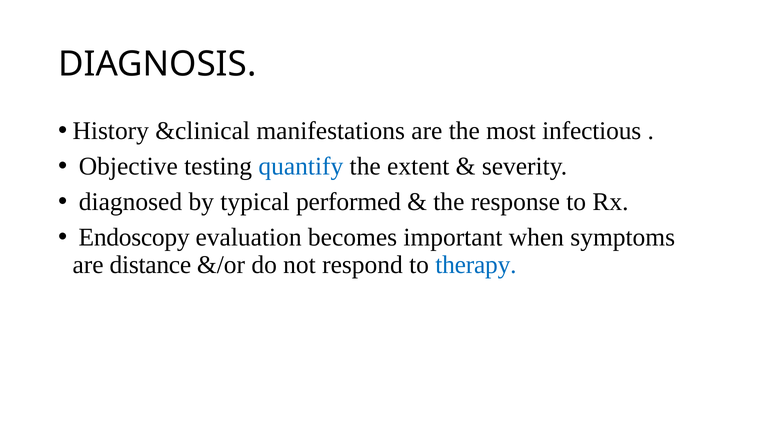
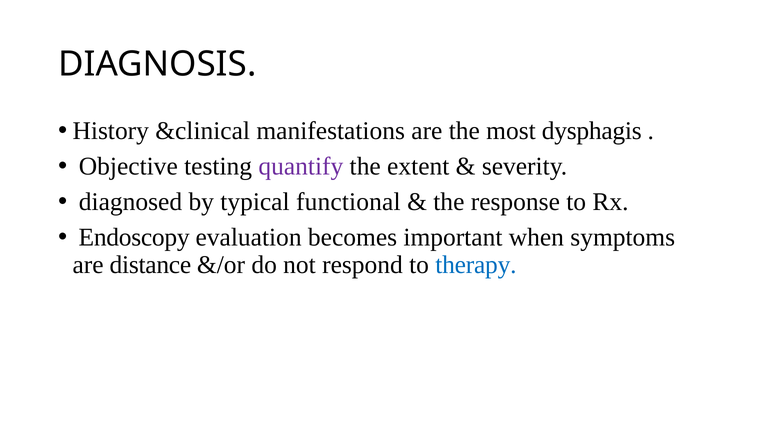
infectious: infectious -> dysphagis
quantify colour: blue -> purple
performed: performed -> functional
